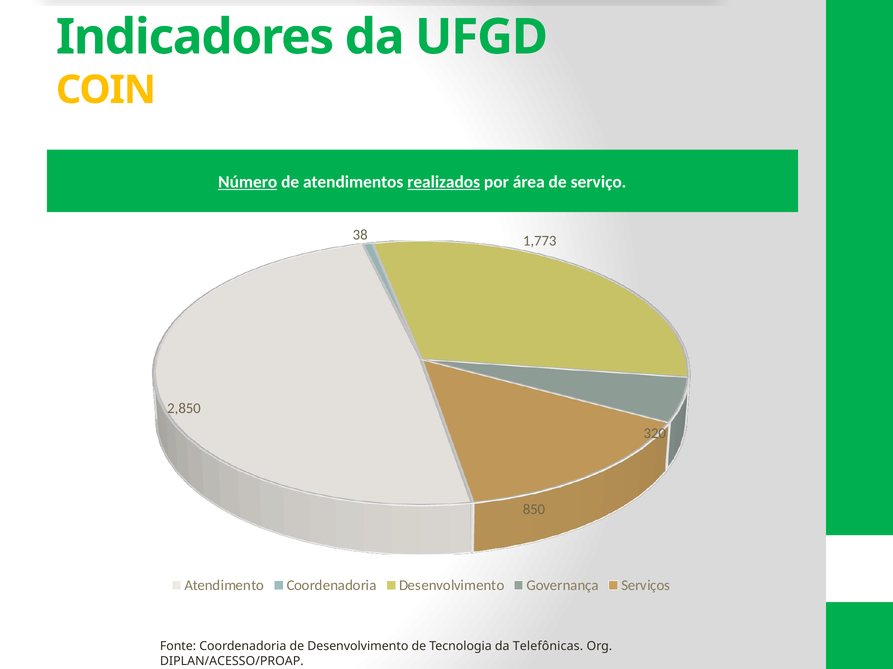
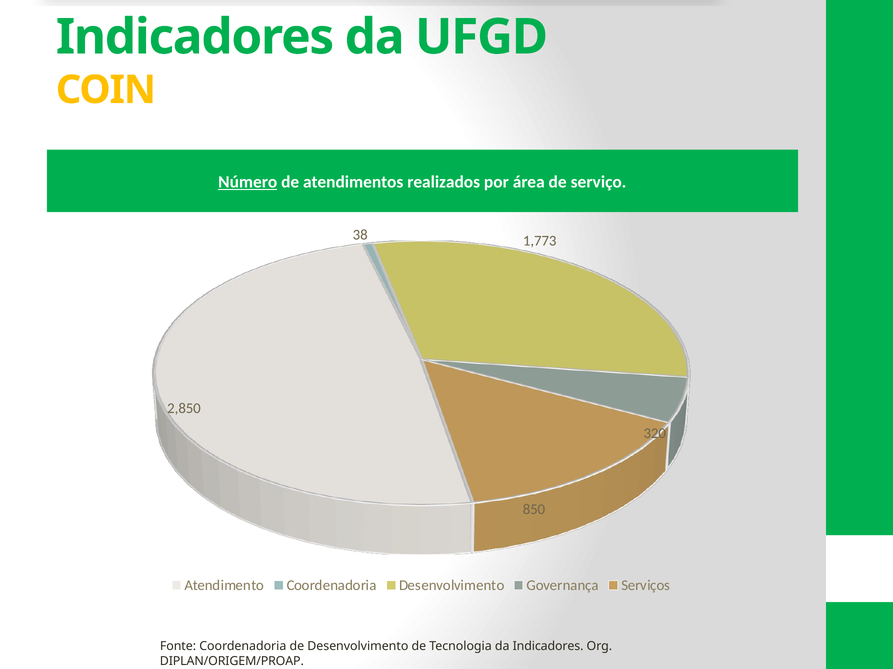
realizados underline: present -> none
da Telefônicas: Telefônicas -> Indicadores
DIPLAN/ACESSO/PROAP: DIPLAN/ACESSO/PROAP -> DIPLAN/ORIGEM/PROAP
